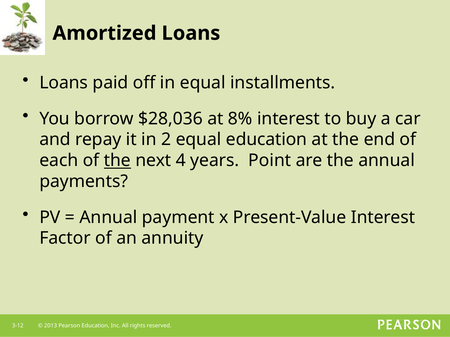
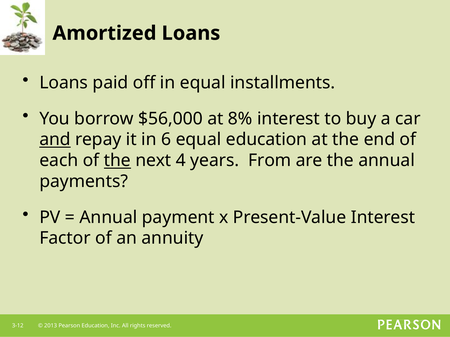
$28,036: $28,036 -> $56,000
and underline: none -> present
2: 2 -> 6
Point: Point -> From
